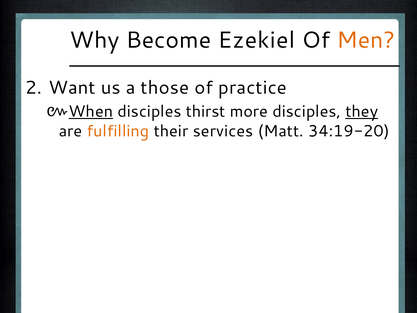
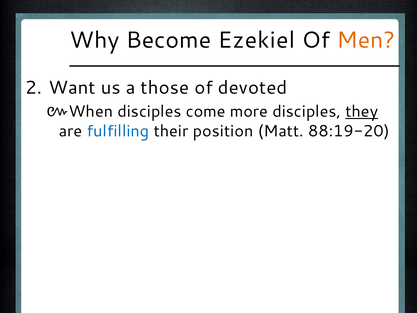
practice: practice -> devoted
When underline: present -> none
thirst: thirst -> come
fulfilling colour: orange -> blue
services: services -> position
34:19-20: 34:19-20 -> 88:19-20
